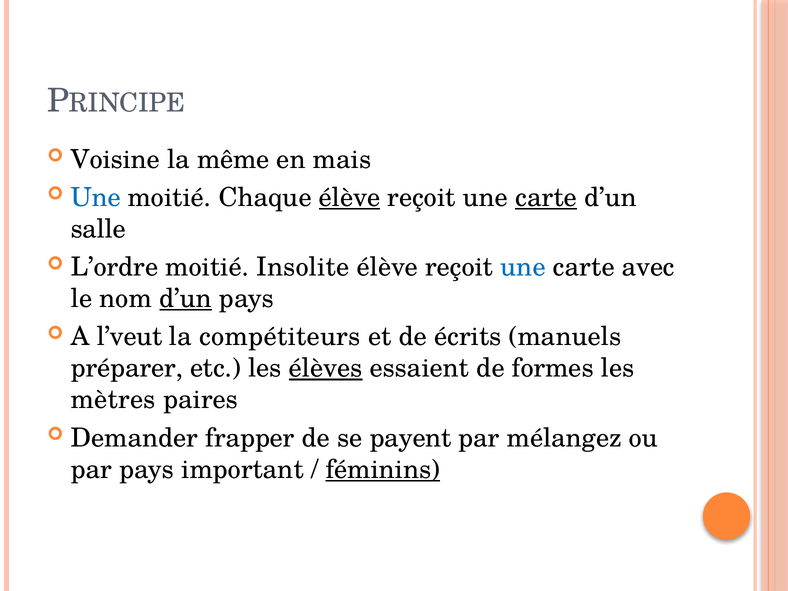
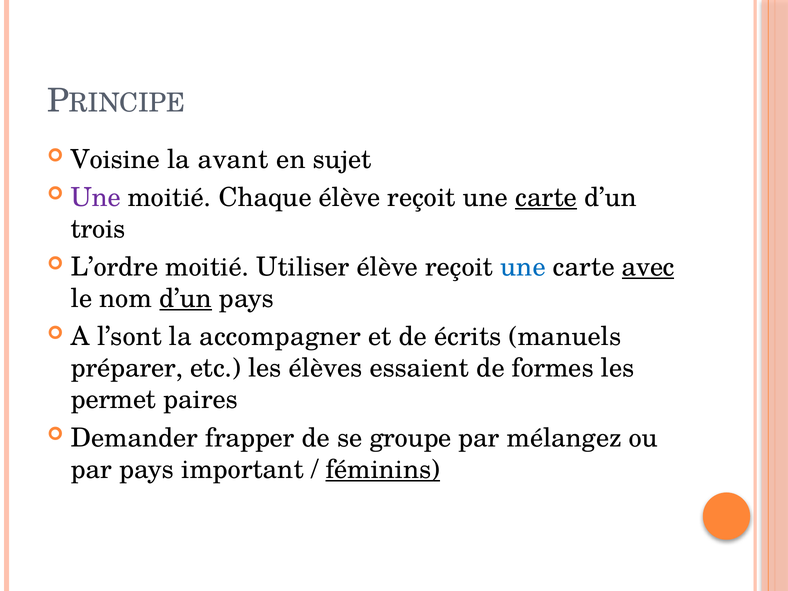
même: même -> avant
mais: mais -> sujet
Une at (96, 197) colour: blue -> purple
élève at (350, 197) underline: present -> none
salle: salle -> trois
Insolite: Insolite -> Utiliser
avec underline: none -> present
l’veut: l’veut -> l’sont
compétiteurs: compétiteurs -> accompagner
élèves underline: present -> none
mètres: mètres -> permet
payent: payent -> groupe
